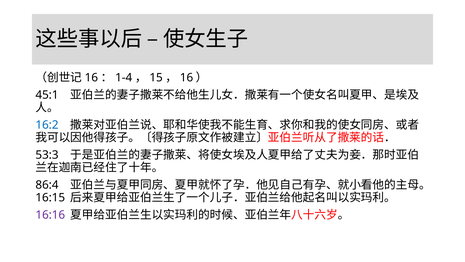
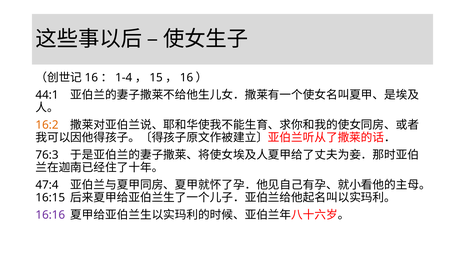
45:1: 45:1 -> 44:1
16:2 colour: blue -> orange
53:3: 53:3 -> 76:3
86:4: 86:4 -> 47:4
